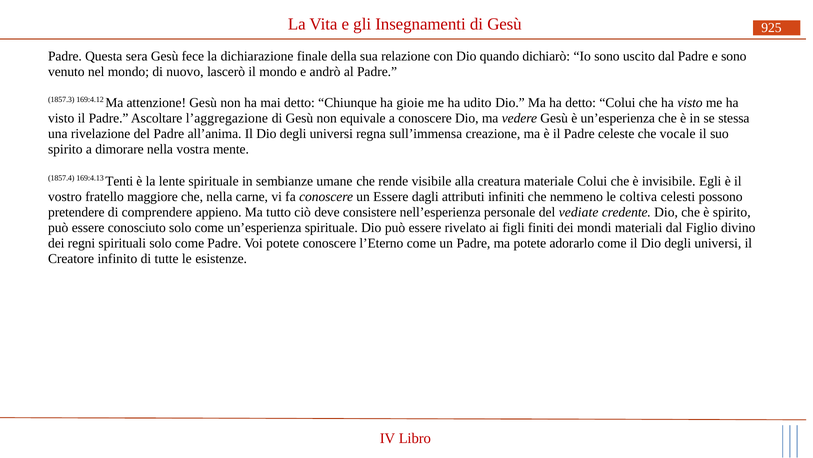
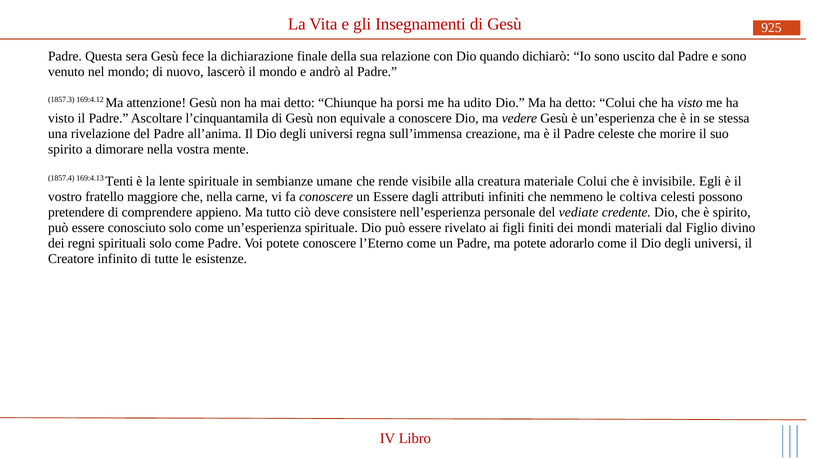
gioie: gioie -> porsi
l’aggregazione: l’aggregazione -> l’cinquantamila
vocale: vocale -> morire
